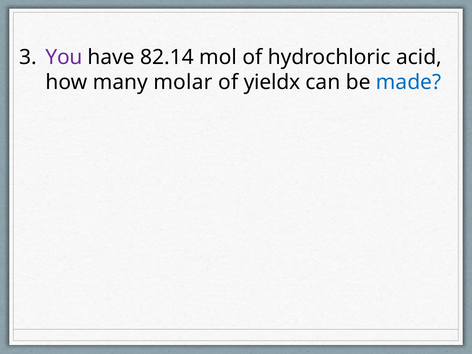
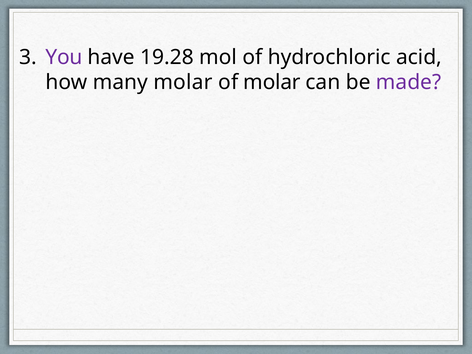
82.14: 82.14 -> 19.28
of yieldx: yieldx -> molar
made colour: blue -> purple
